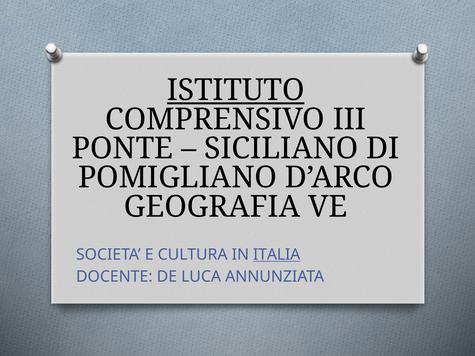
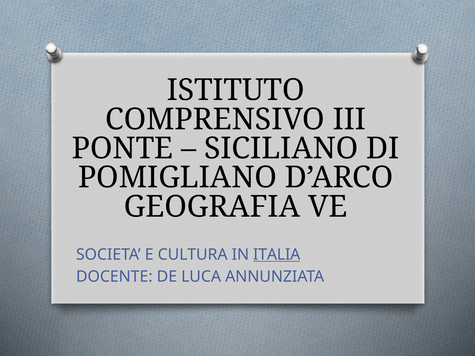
ISTITUTO underline: present -> none
